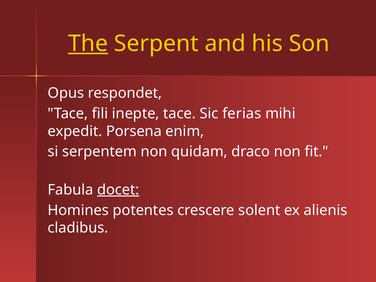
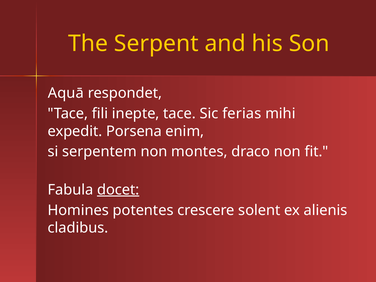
The underline: present -> none
Opus: Opus -> Aquā
quidam: quidam -> montes
